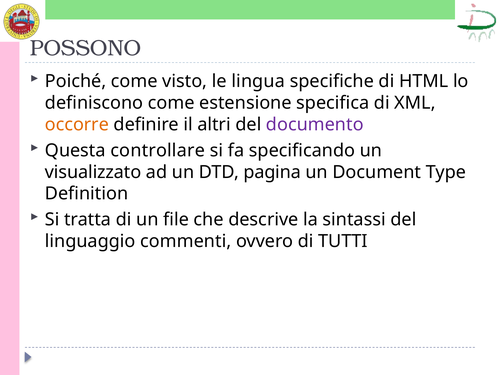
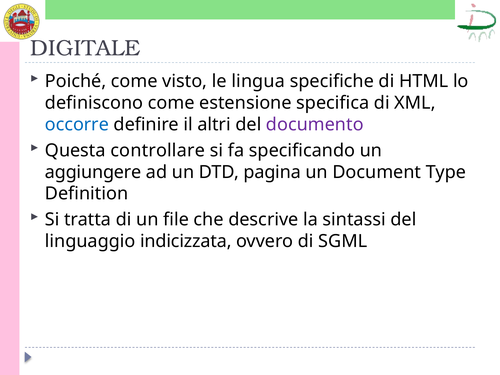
POSSONO: POSSONO -> DIGITALE
occorre colour: orange -> blue
visualizzato: visualizzato -> aggiungere
commenti: commenti -> indicizzata
TUTTI: TUTTI -> SGML
